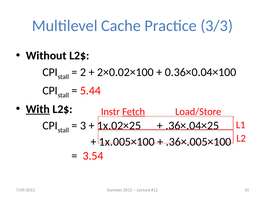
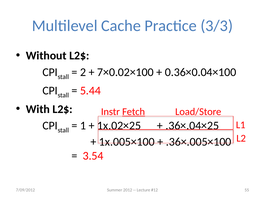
2×0.02×100: 2×0.02×100 -> 7×0.02×100
With underline: present -> none
3: 3 -> 1
